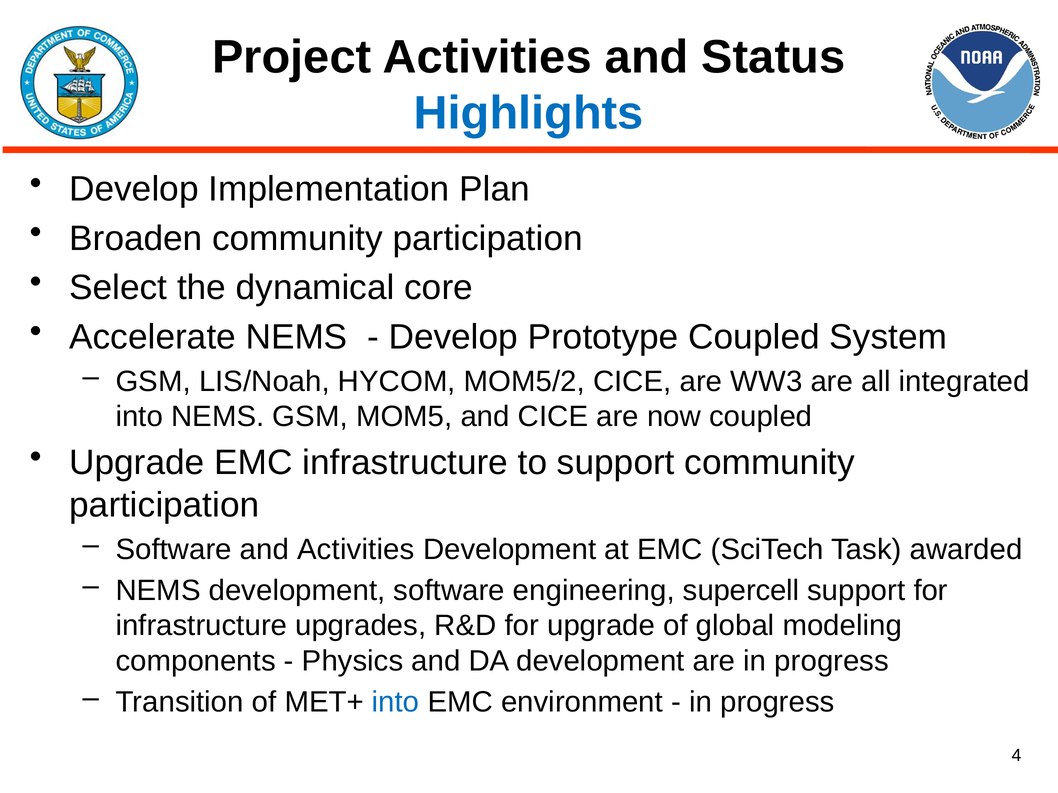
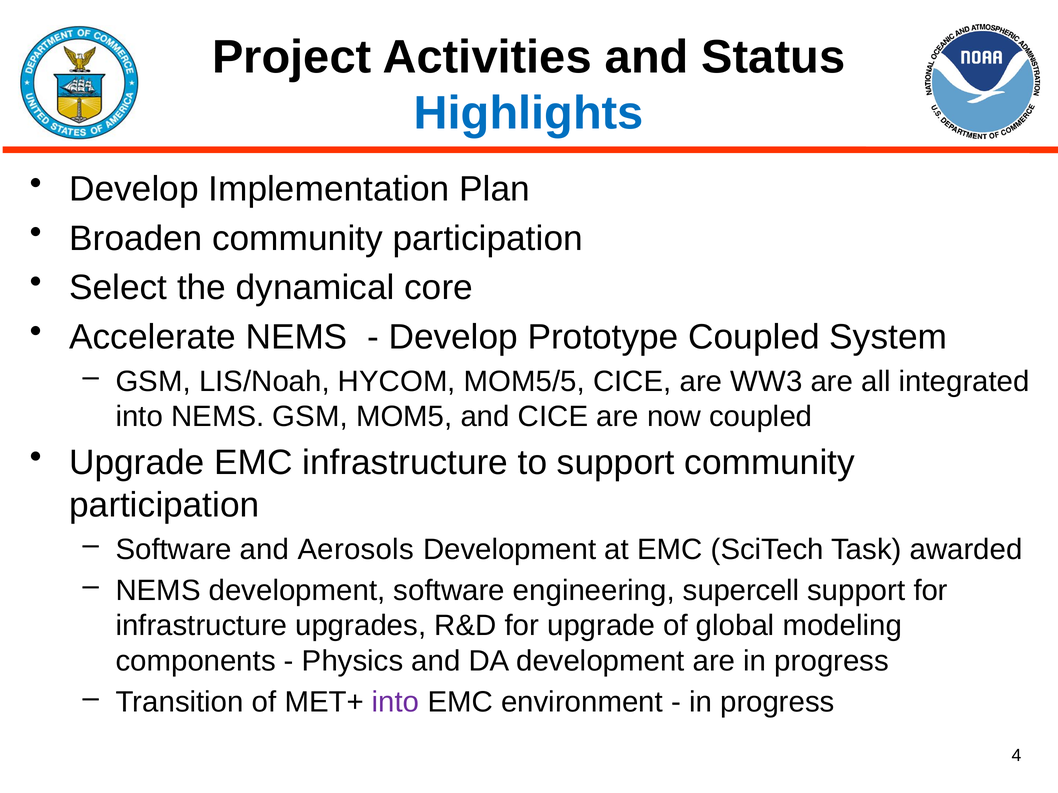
MOM5/2: MOM5/2 -> MOM5/5
and Activities: Activities -> Aerosols
into at (396, 703) colour: blue -> purple
